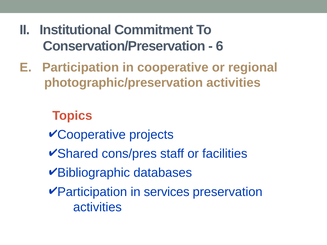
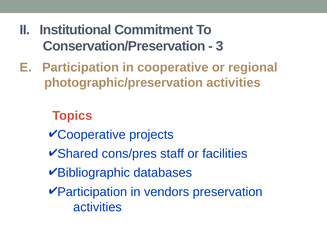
6: 6 -> 3
services: services -> vendors
